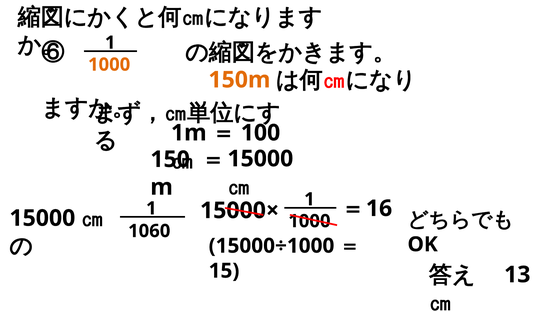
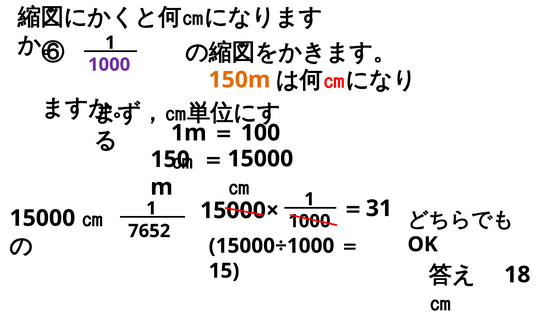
1000 at (109, 65) colour: orange -> purple
16: 16 -> 31
1060: 1060 -> 7652
13: 13 -> 18
